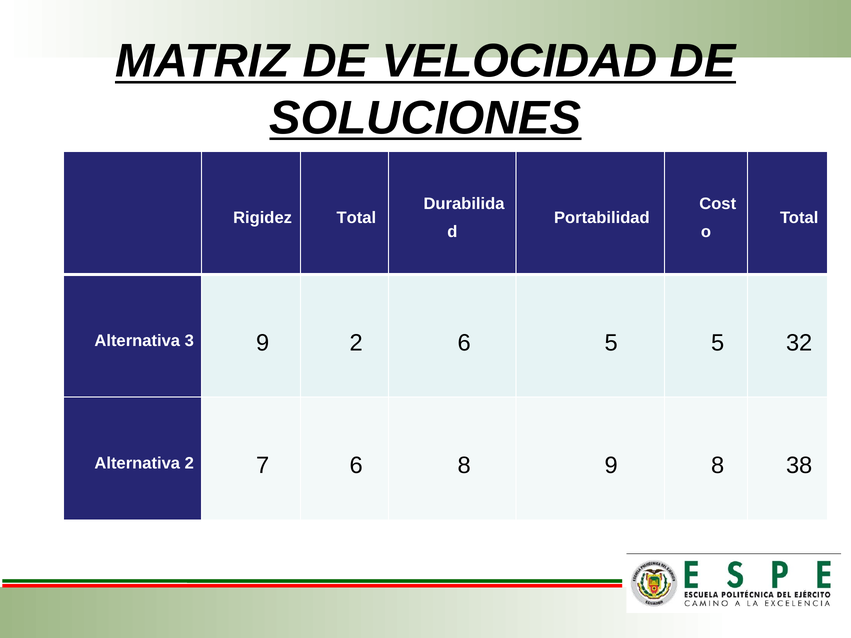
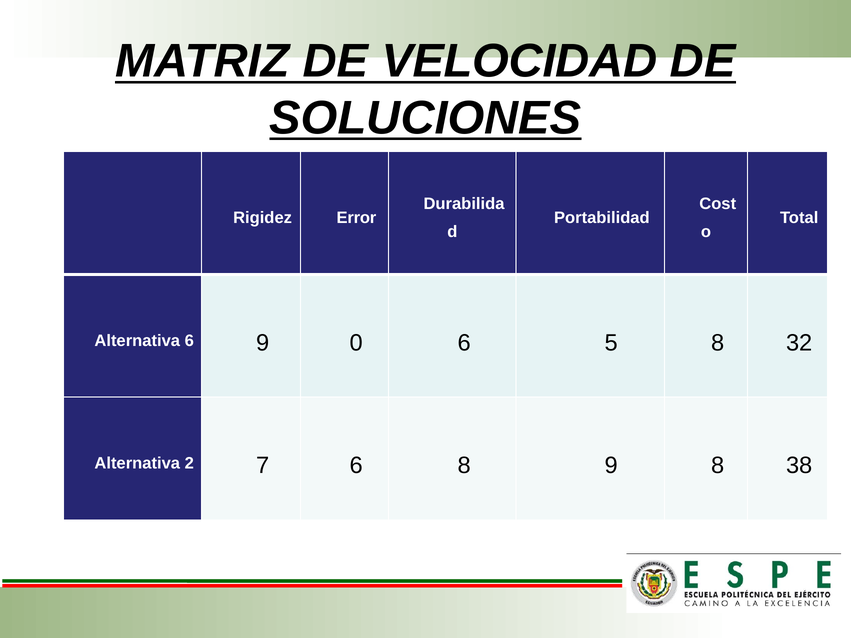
Rigidez Total: Total -> Error
Alternativa 3: 3 -> 6
9 2: 2 -> 0
5 5: 5 -> 8
